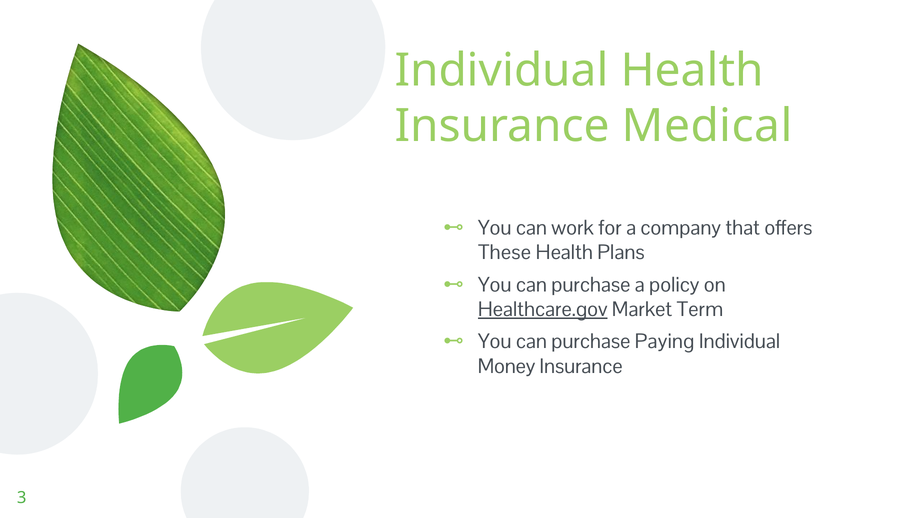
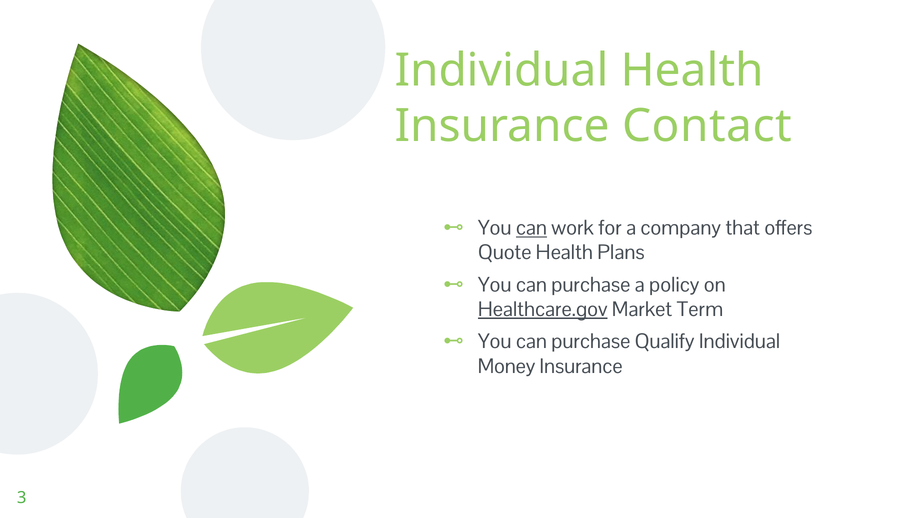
Medical: Medical -> Contact
can at (531, 228) underline: none -> present
These: These -> Quote
Paying: Paying -> Qualify
